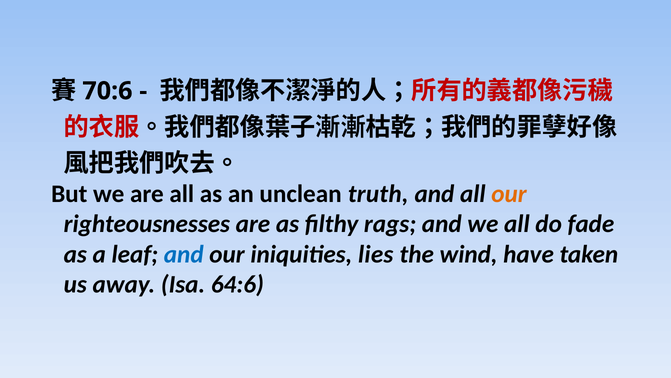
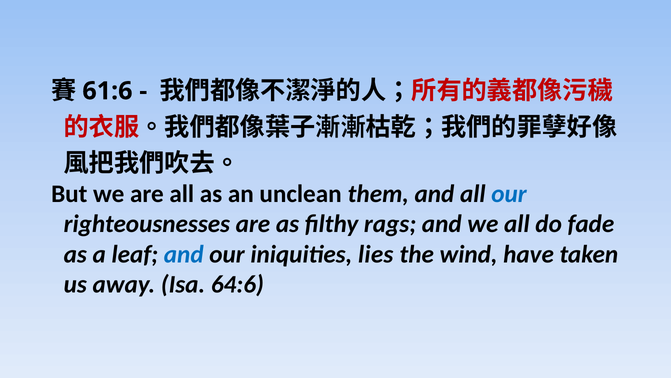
70:6: 70:6 -> 61:6
truth: truth -> them
our at (509, 193) colour: orange -> blue
